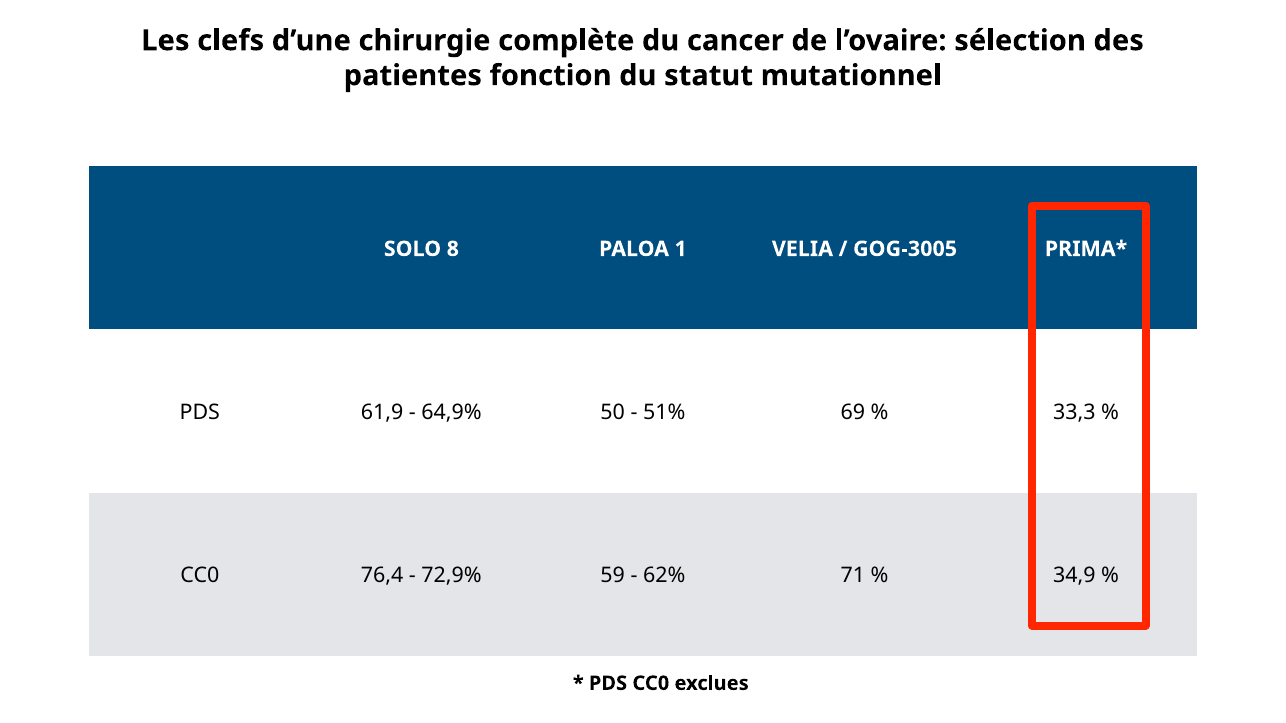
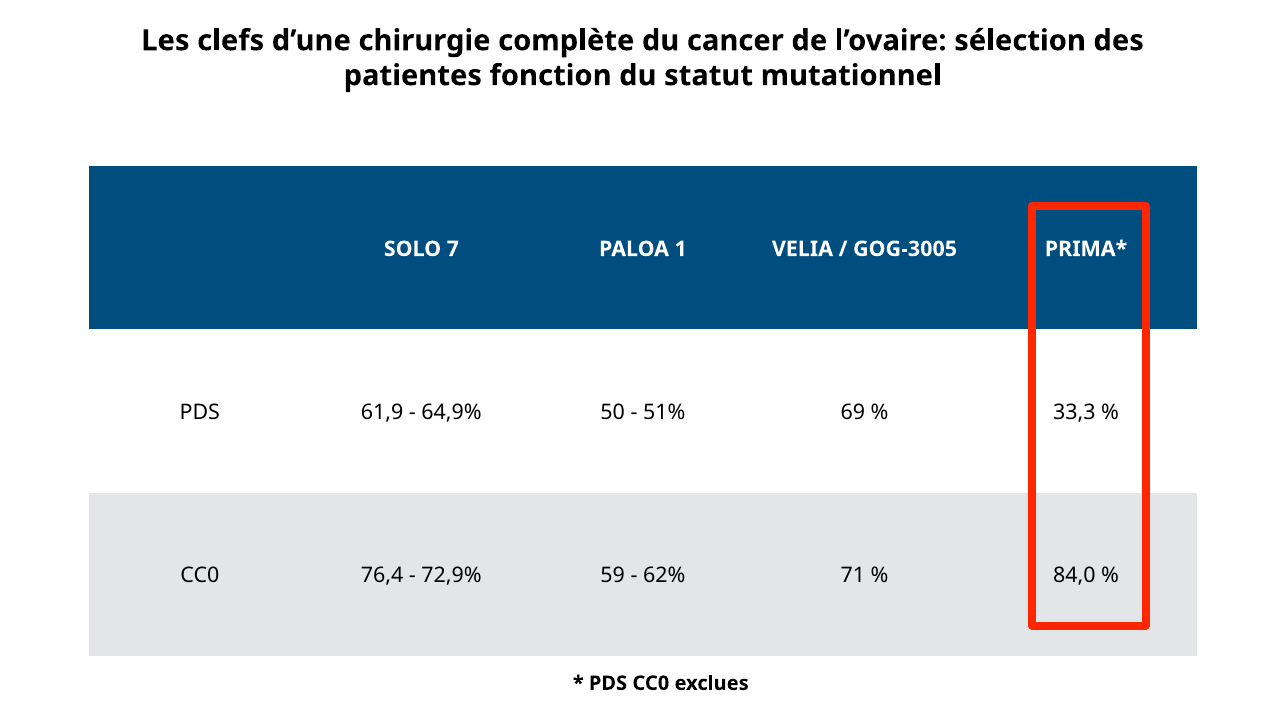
8: 8 -> 7
34,9: 34,9 -> 84,0
